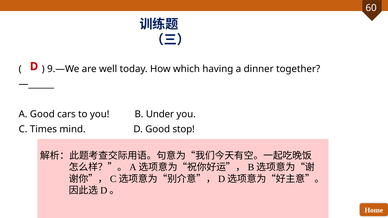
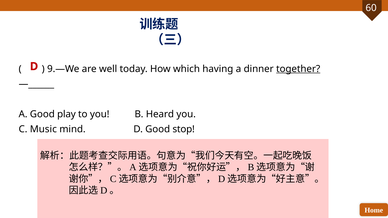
together underline: none -> present
cars: cars -> play
Under: Under -> Heard
Times: Times -> Music
